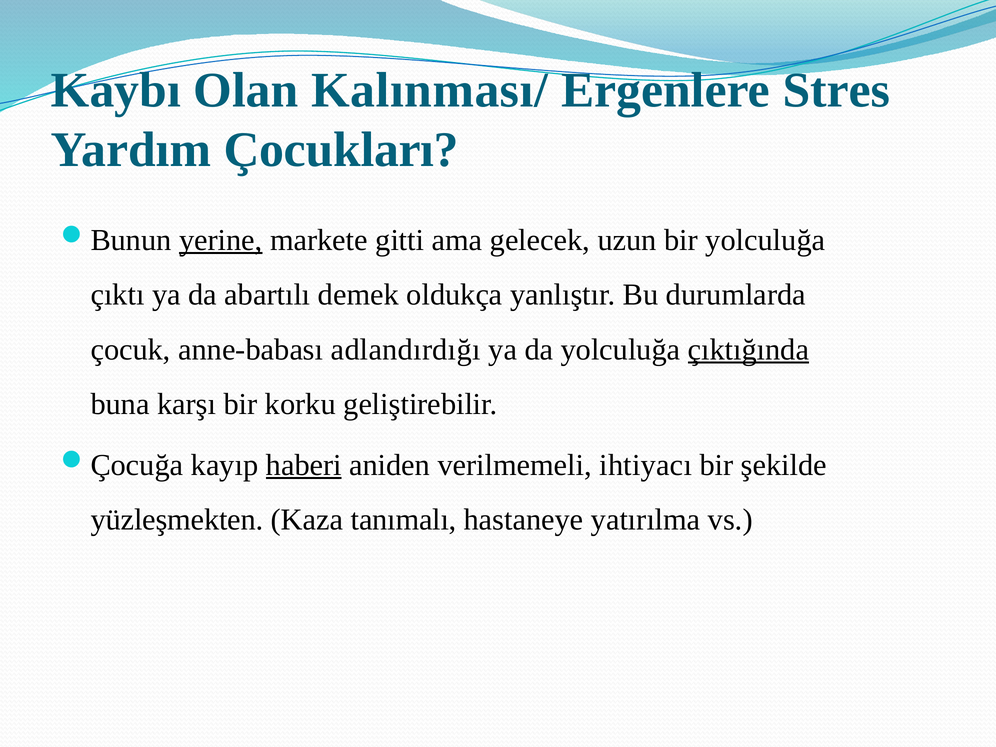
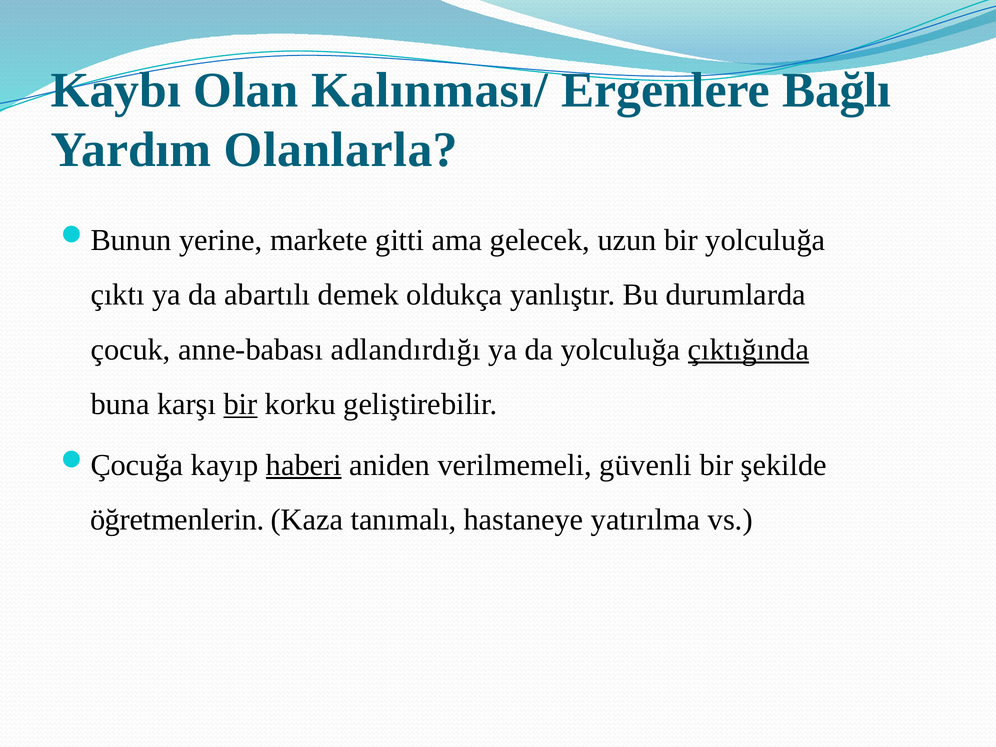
Stres: Stres -> Bağlı
Çocukları: Çocukları -> Olanlarla
yerine underline: present -> none
bir at (241, 404) underline: none -> present
ihtiyacı: ihtiyacı -> güvenli
yüzleşmekten: yüzleşmekten -> öğretmenlerin
